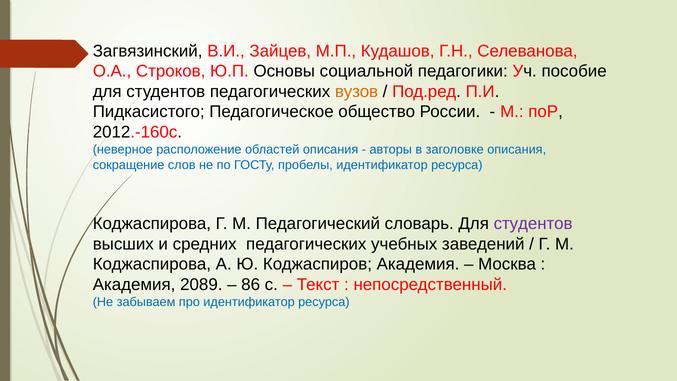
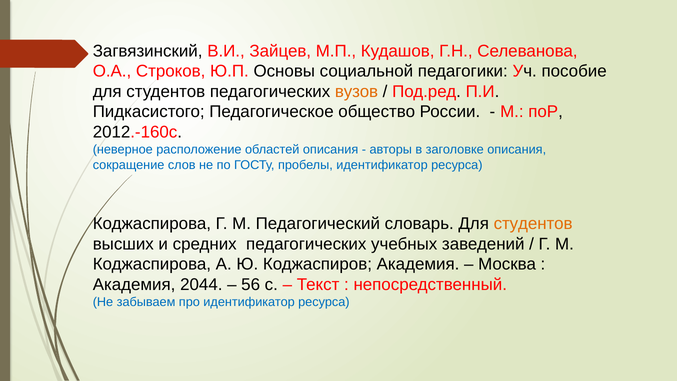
студентов at (533, 224) colour: purple -> orange
2089: 2089 -> 2044
86: 86 -> 56
